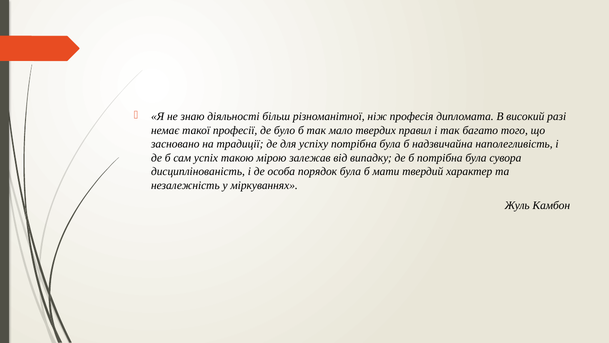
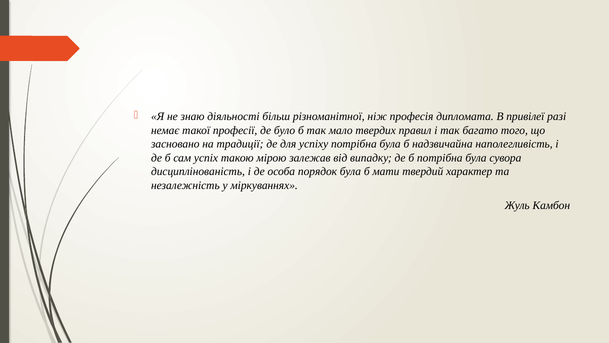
високий: високий -> привілеї
